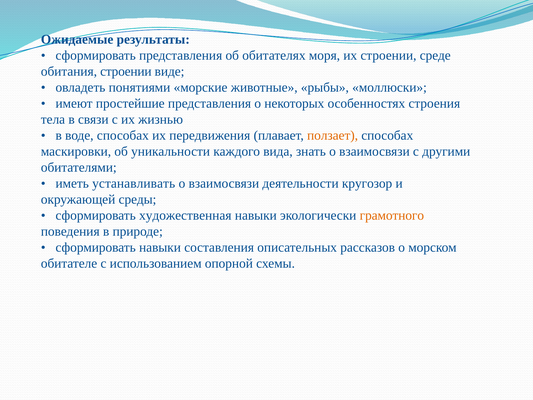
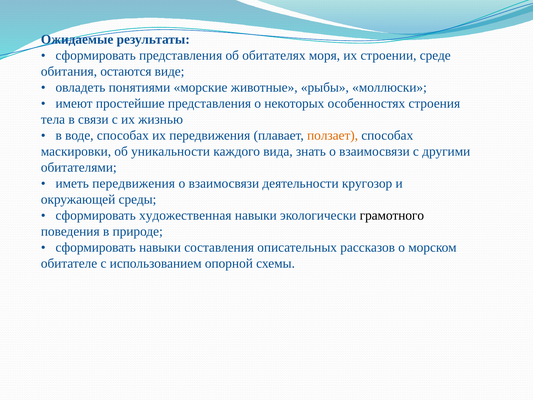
обитания строении: строении -> остаются
иметь устанавливать: устанавливать -> передвижения
грамотного colour: orange -> black
